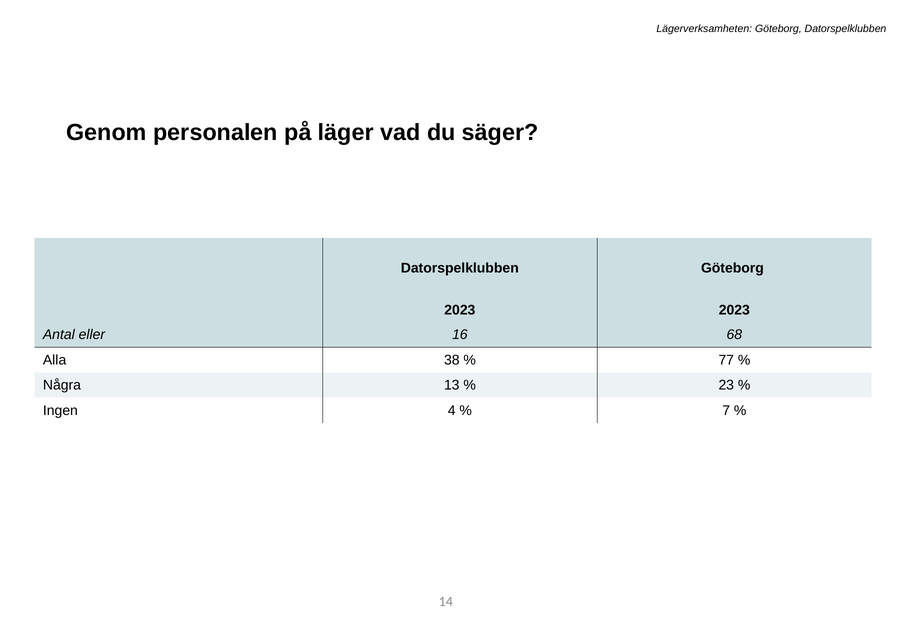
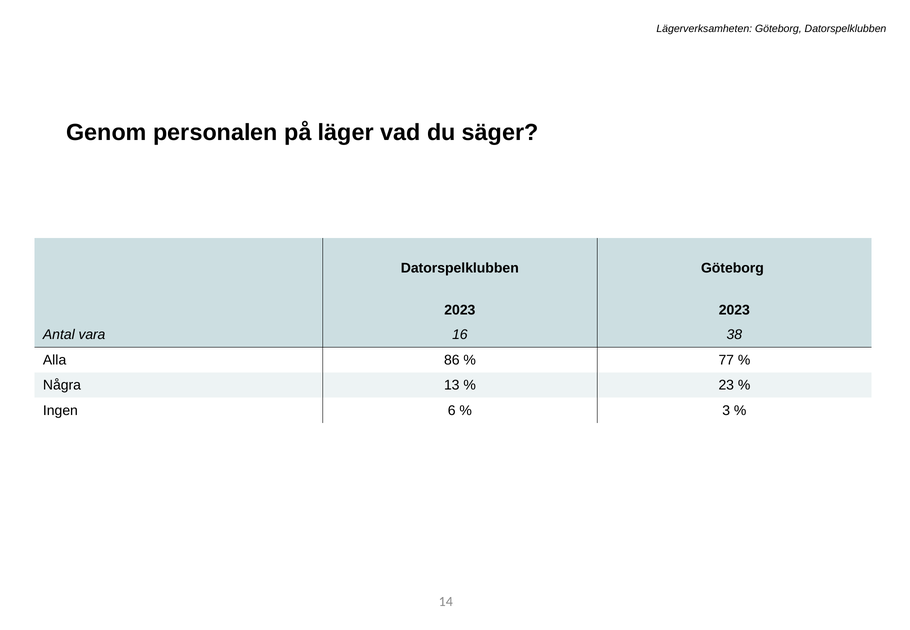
eller: eller -> vara
68: 68 -> 38
38: 38 -> 86
4: 4 -> 6
7: 7 -> 3
